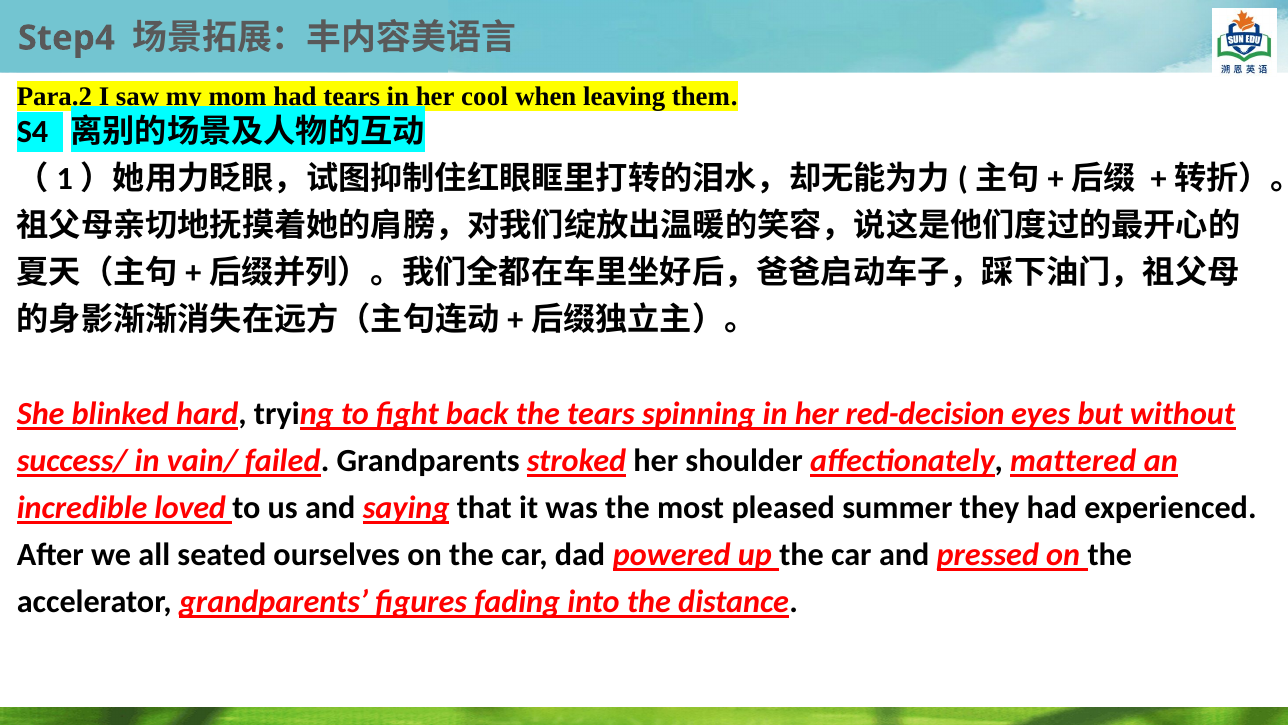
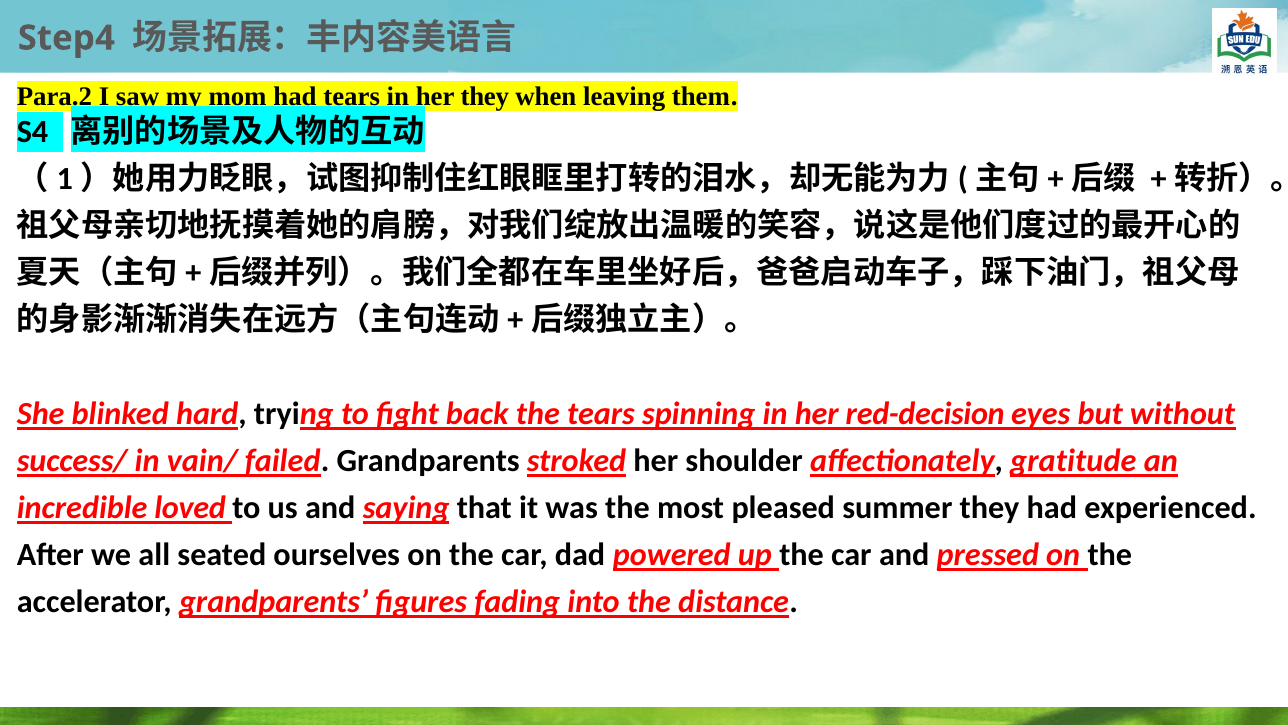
her cool: cool -> they
mattered: mattered -> gratitude
